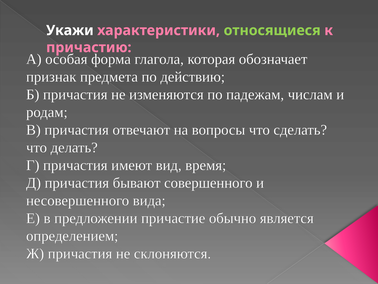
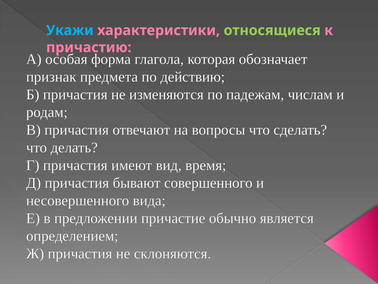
Укажи colour: white -> light blue
